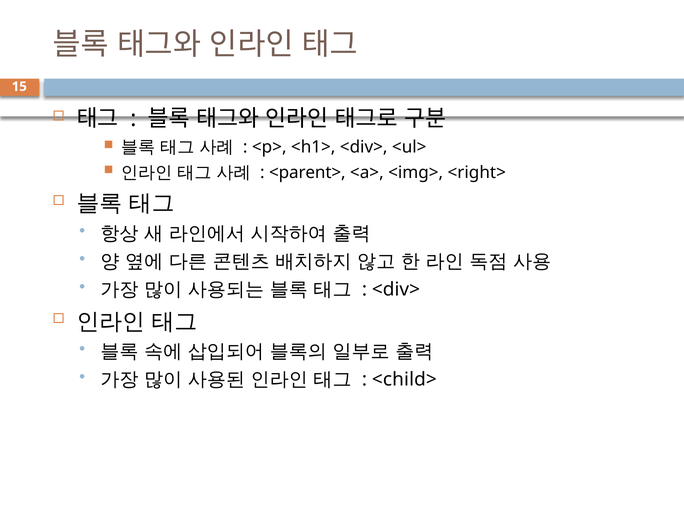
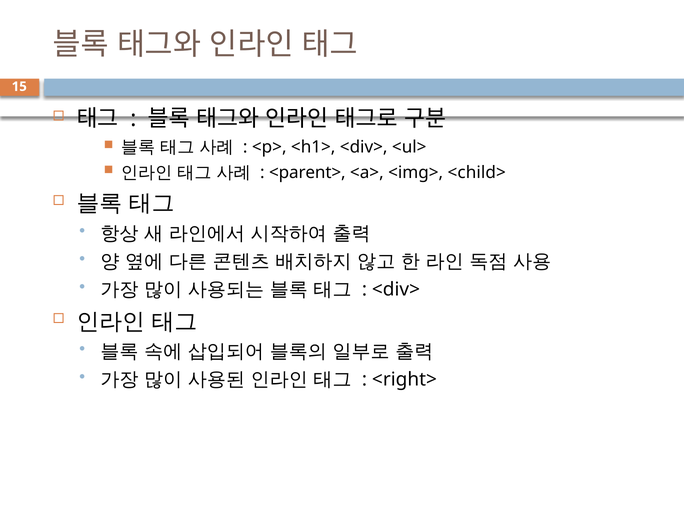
<right>: <right> -> <child>
<child>: <child> -> <right>
